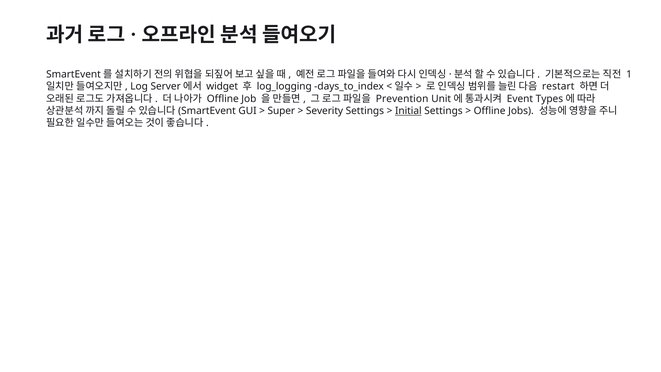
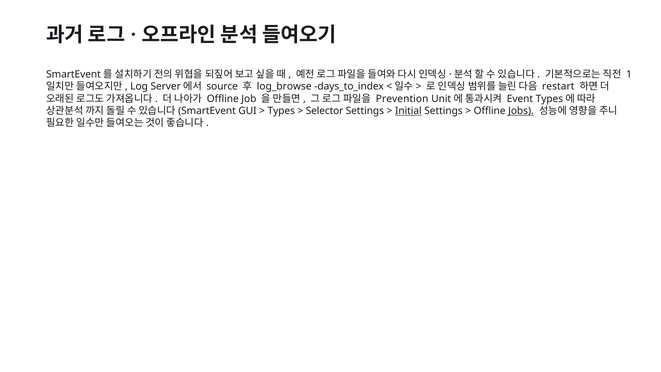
widget: widget -> source
log_logging: log_logging -> log_browse
Super at (281, 111): Super -> Types
Severity: Severity -> Selector
Jobs underline: none -> present
